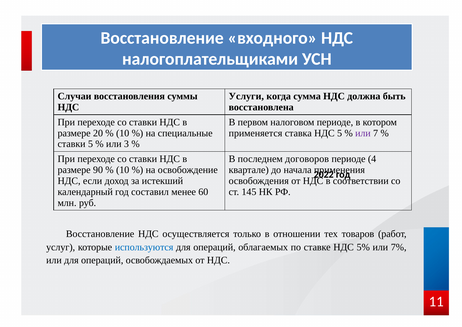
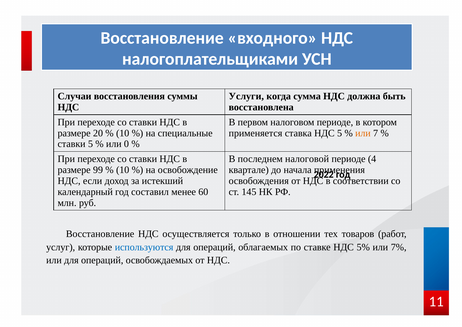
или at (363, 133) colour: purple -> orange
3: 3 -> 0
договоров: договоров -> налоговой
90: 90 -> 99
